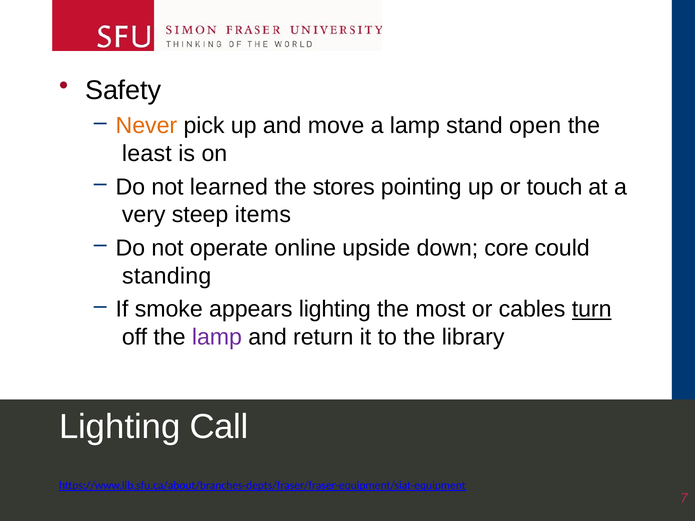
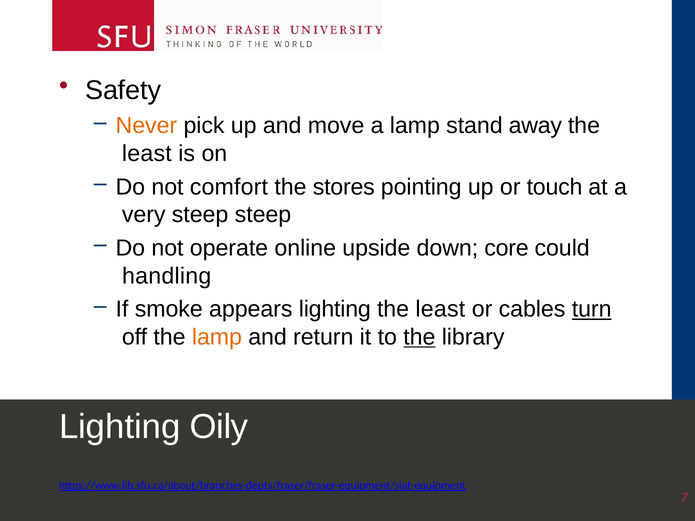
open: open -> away
learned: learned -> comfort
steep items: items -> steep
standing: standing -> handling
most at (440, 309): most -> least
lamp at (217, 337) colour: purple -> orange
the at (419, 337) underline: none -> present
Call: Call -> Oily
